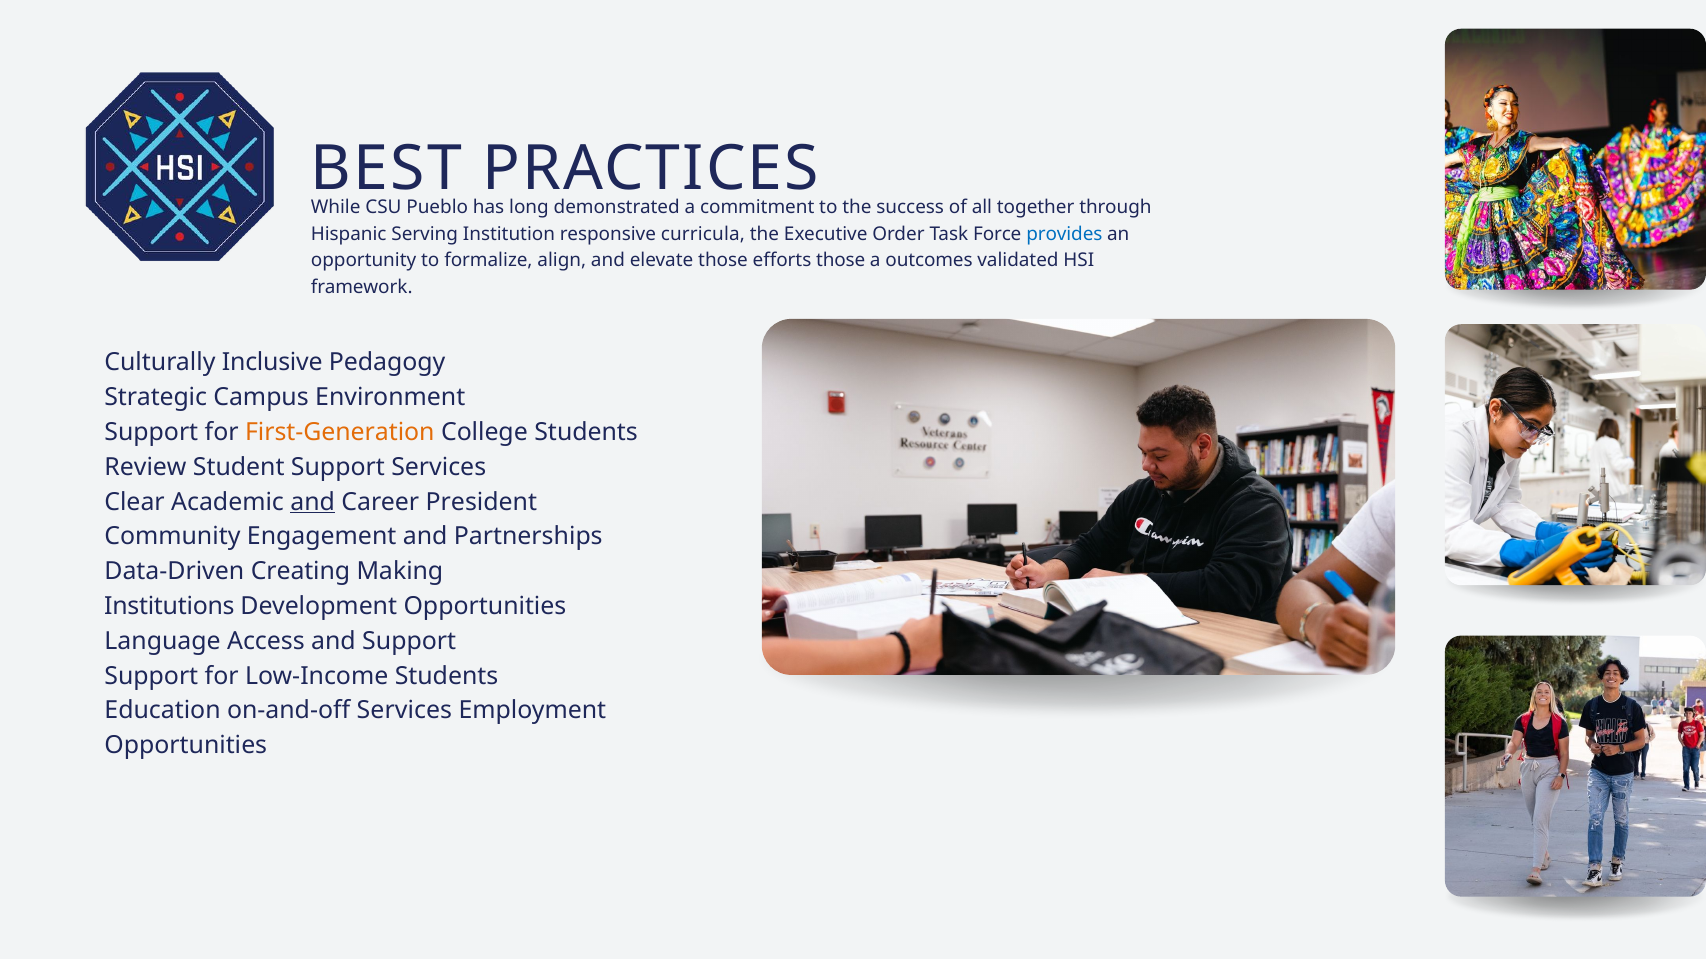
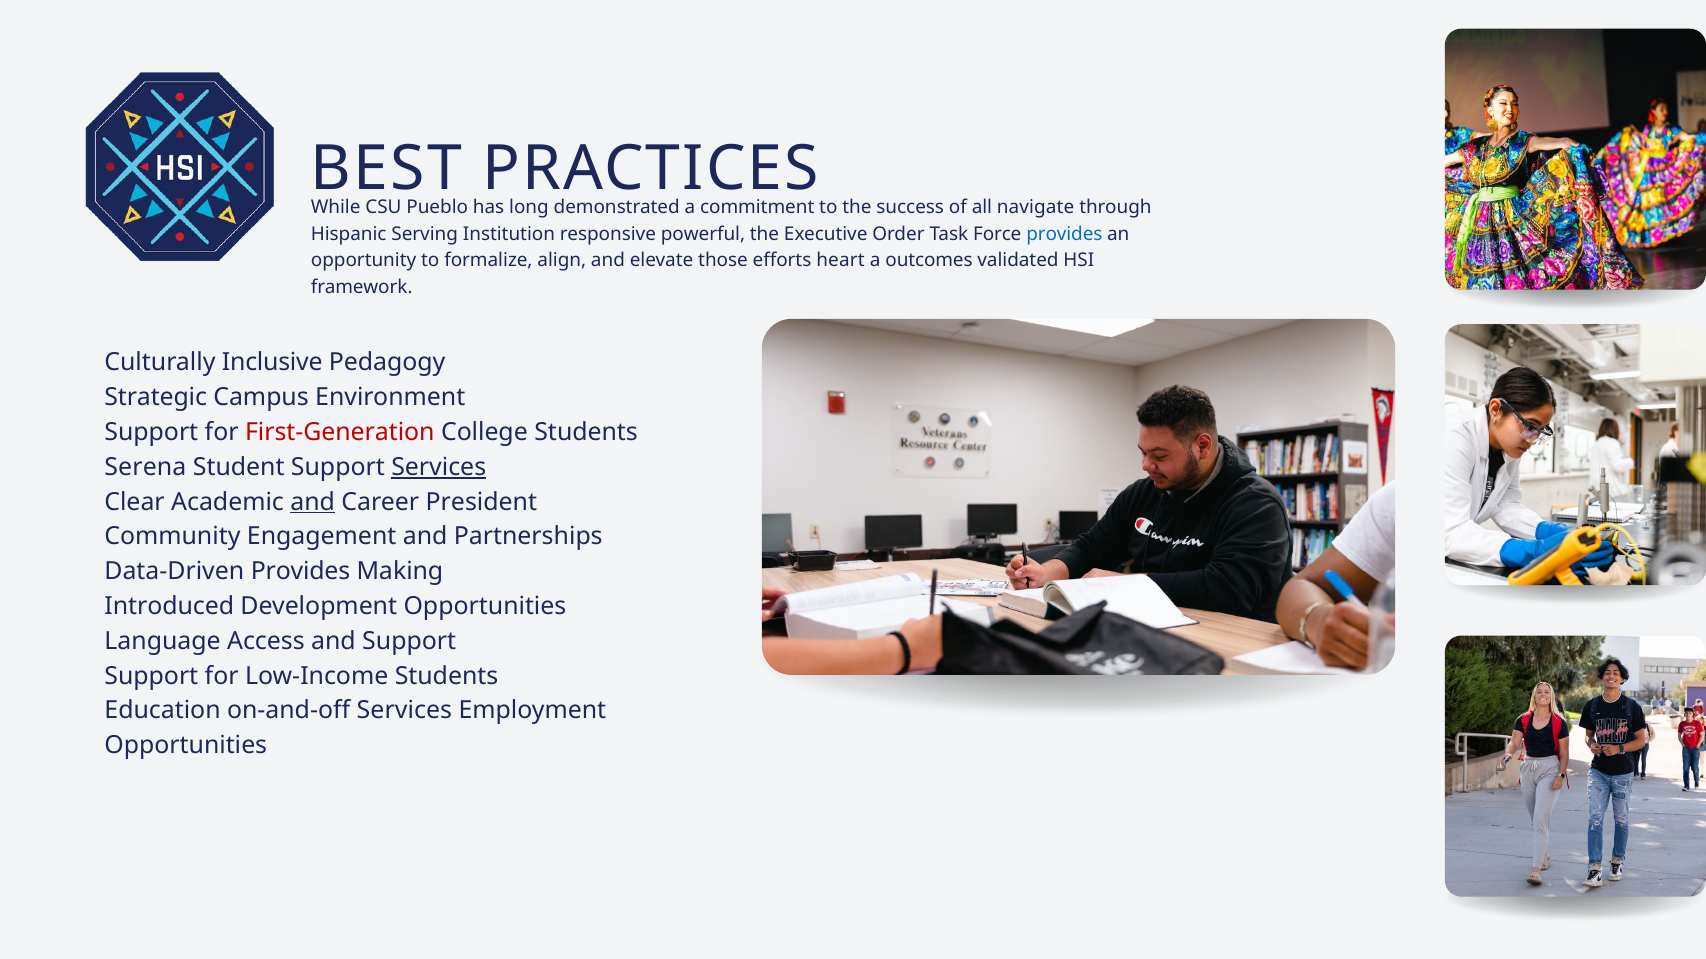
together: together -> navigate
curricula: curricula -> powerful
efforts those: those -> heart
First-Generation colour: orange -> red
Review: Review -> Serena
Services at (439, 467) underline: none -> present
Data-Driven Creating: Creating -> Provides
Institutions: Institutions -> Introduced
